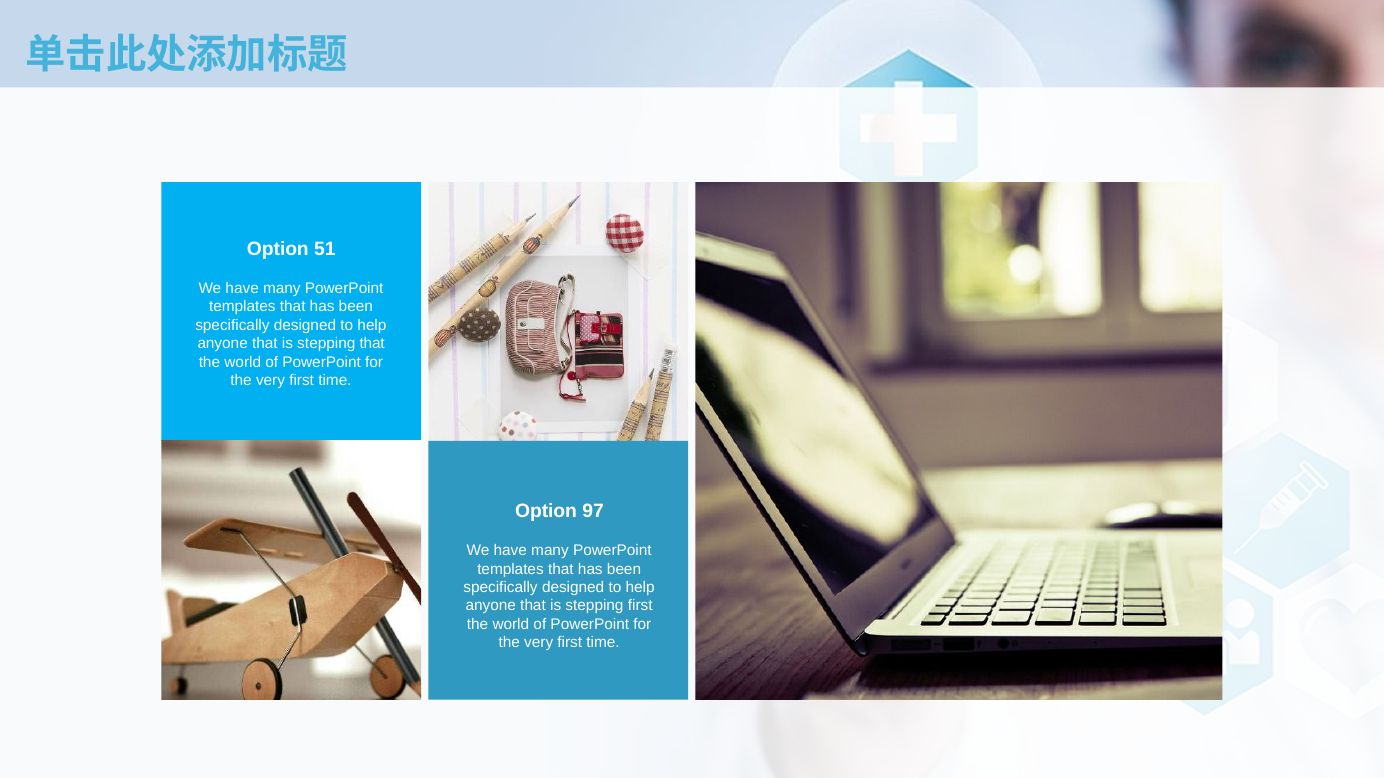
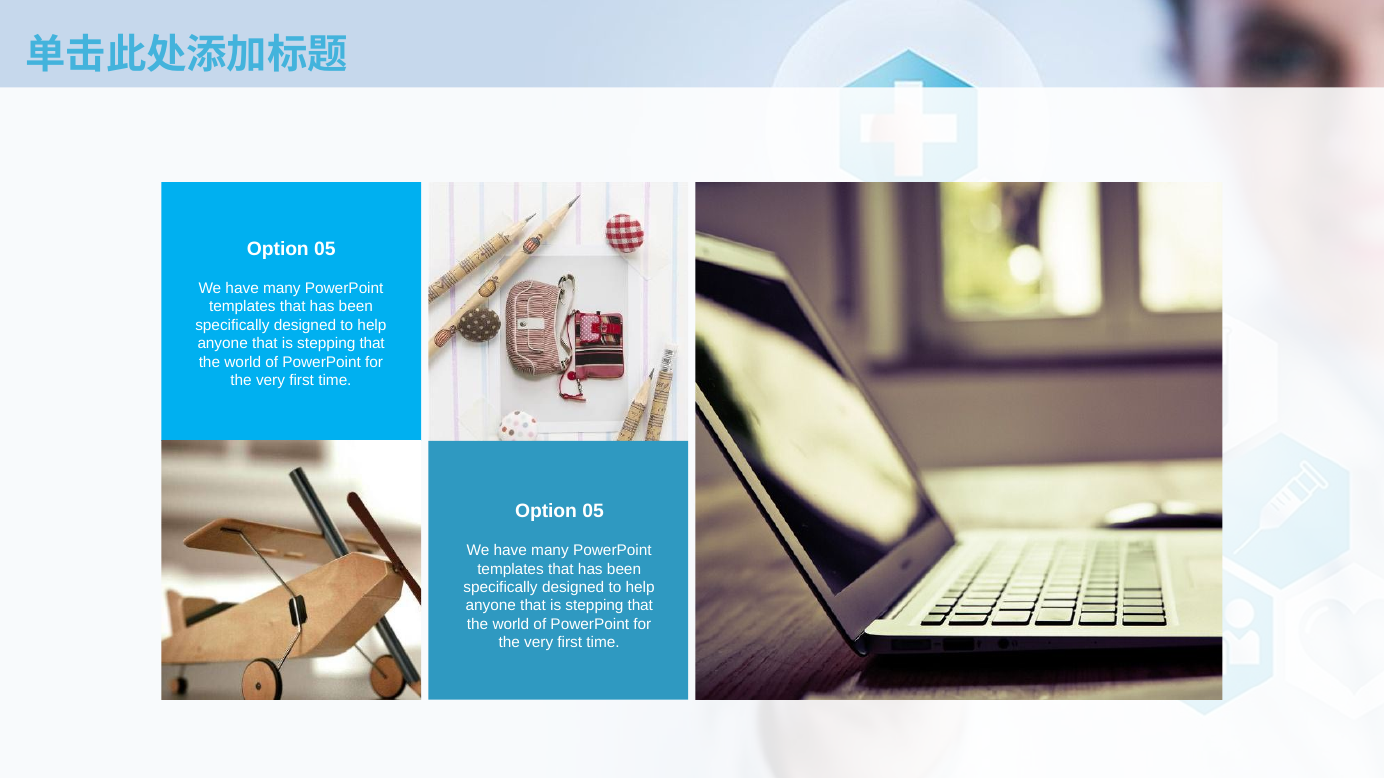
51 at (325, 250): 51 -> 05
97 at (593, 512): 97 -> 05
first at (640, 606): first -> that
